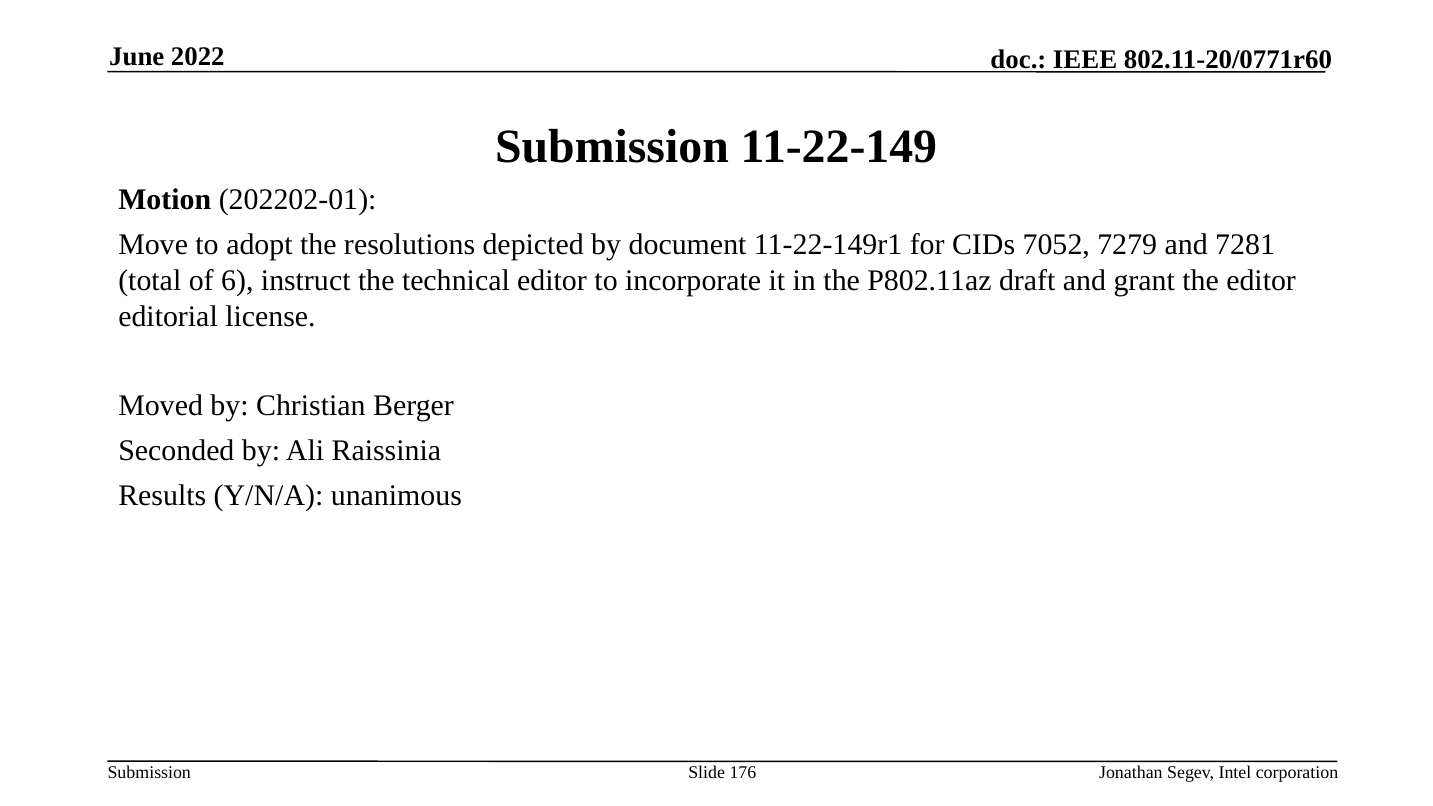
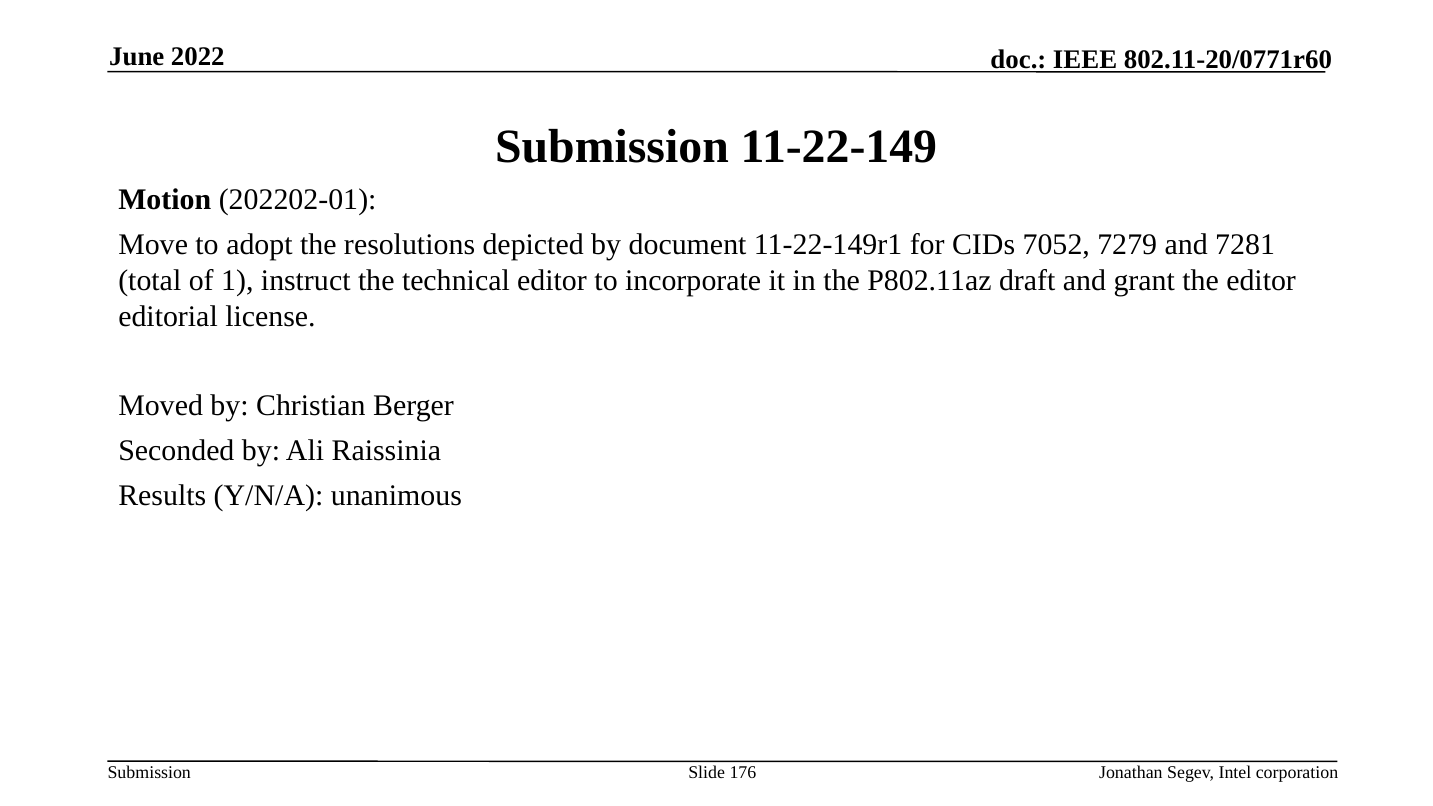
6: 6 -> 1
